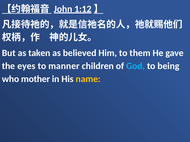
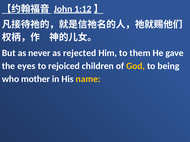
taken: taken -> never
believed: believed -> rejected
manner: manner -> rejoiced
God colour: light blue -> yellow
